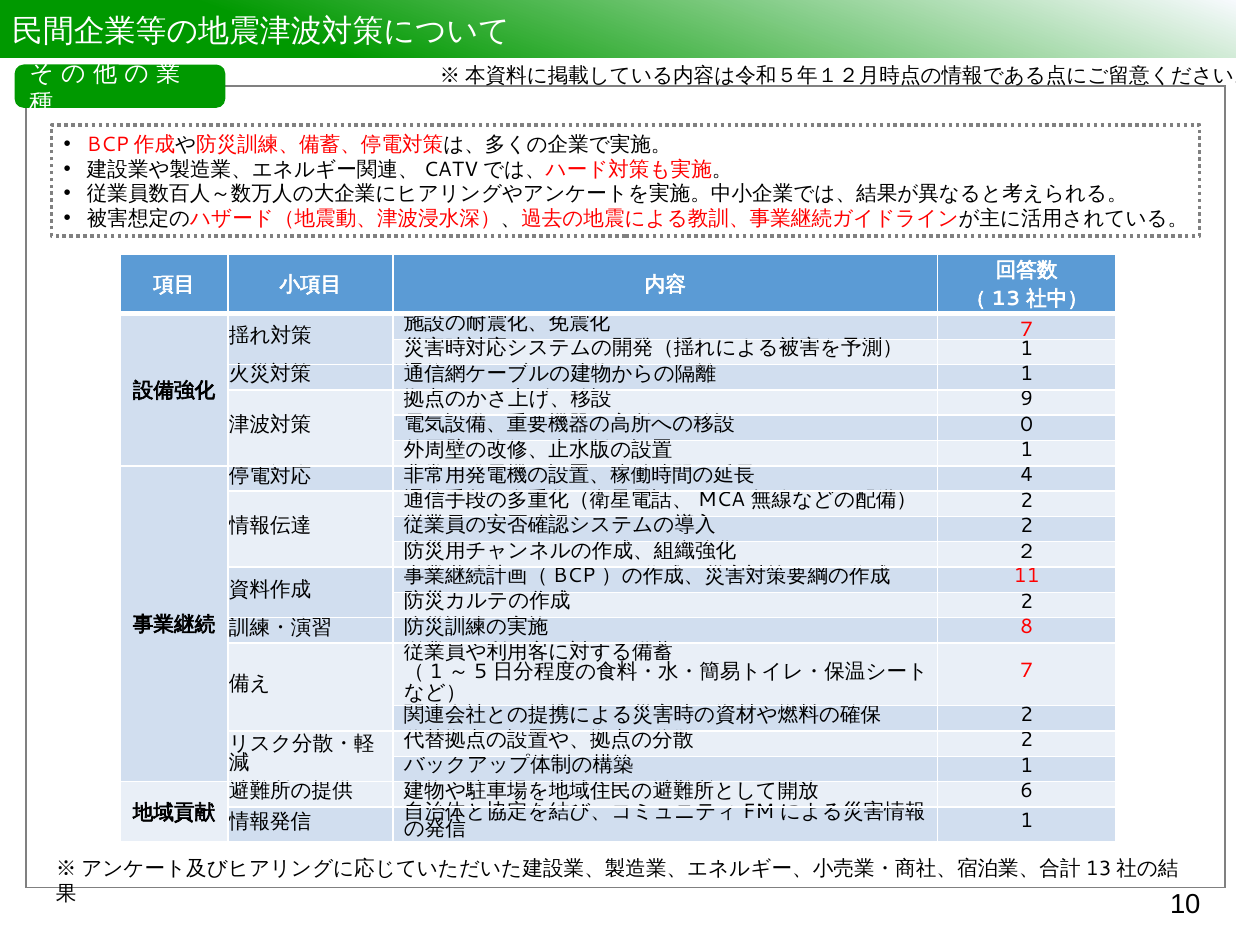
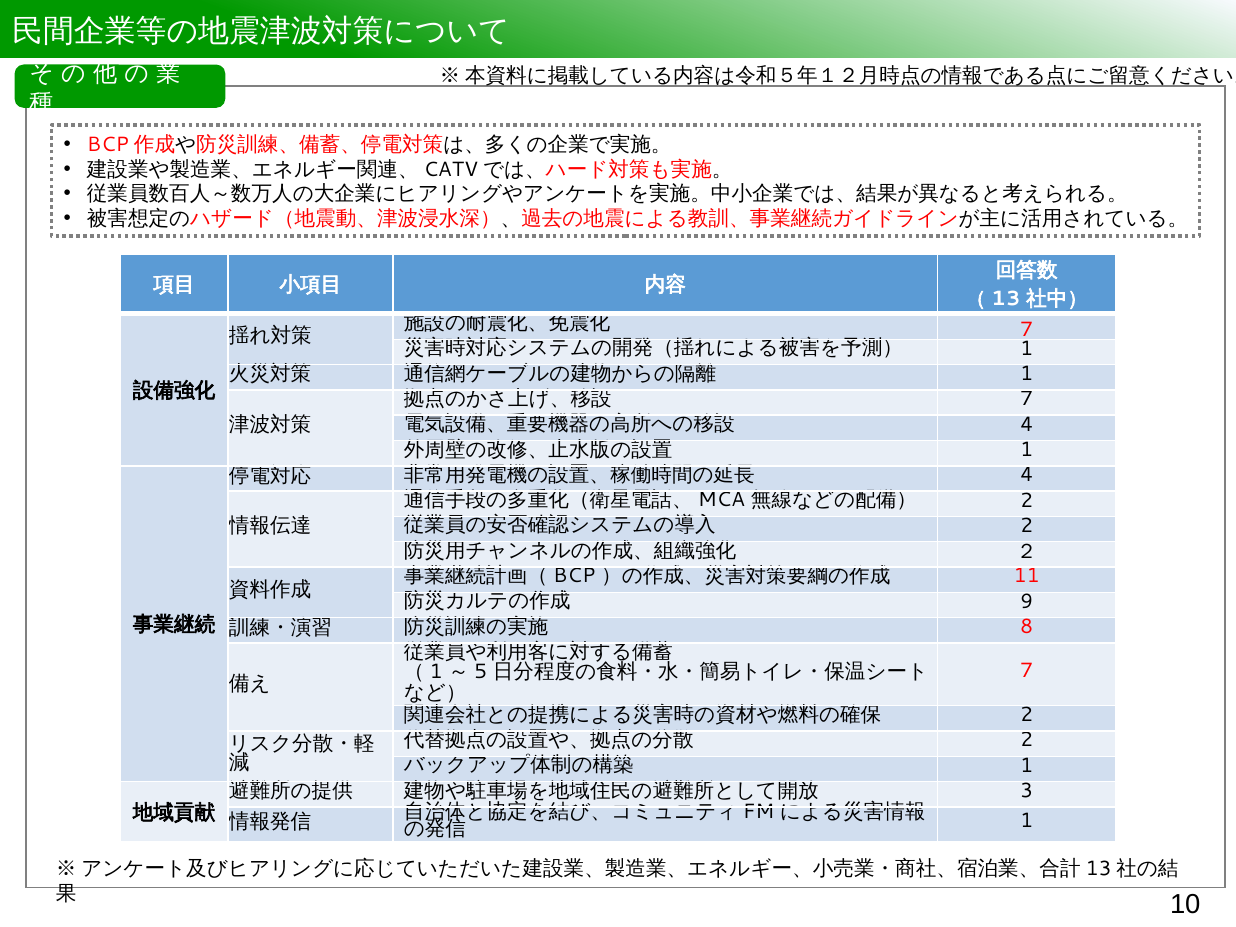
9 at (1027, 399): 9 -> 7
0 at (1027, 424): 0 -> 4
2 at (1027, 601): 2 -> 9
6: 6 -> 3
